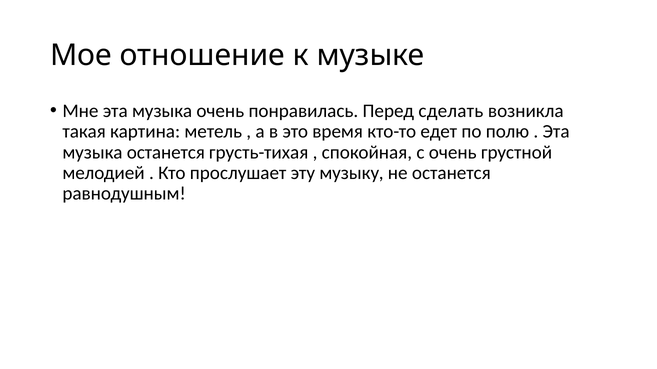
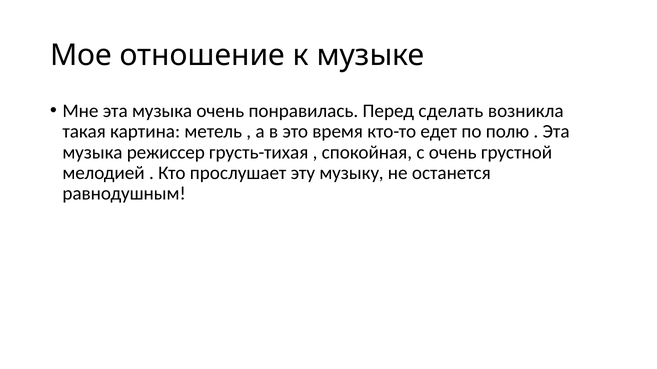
музыка останется: останется -> режиссер
